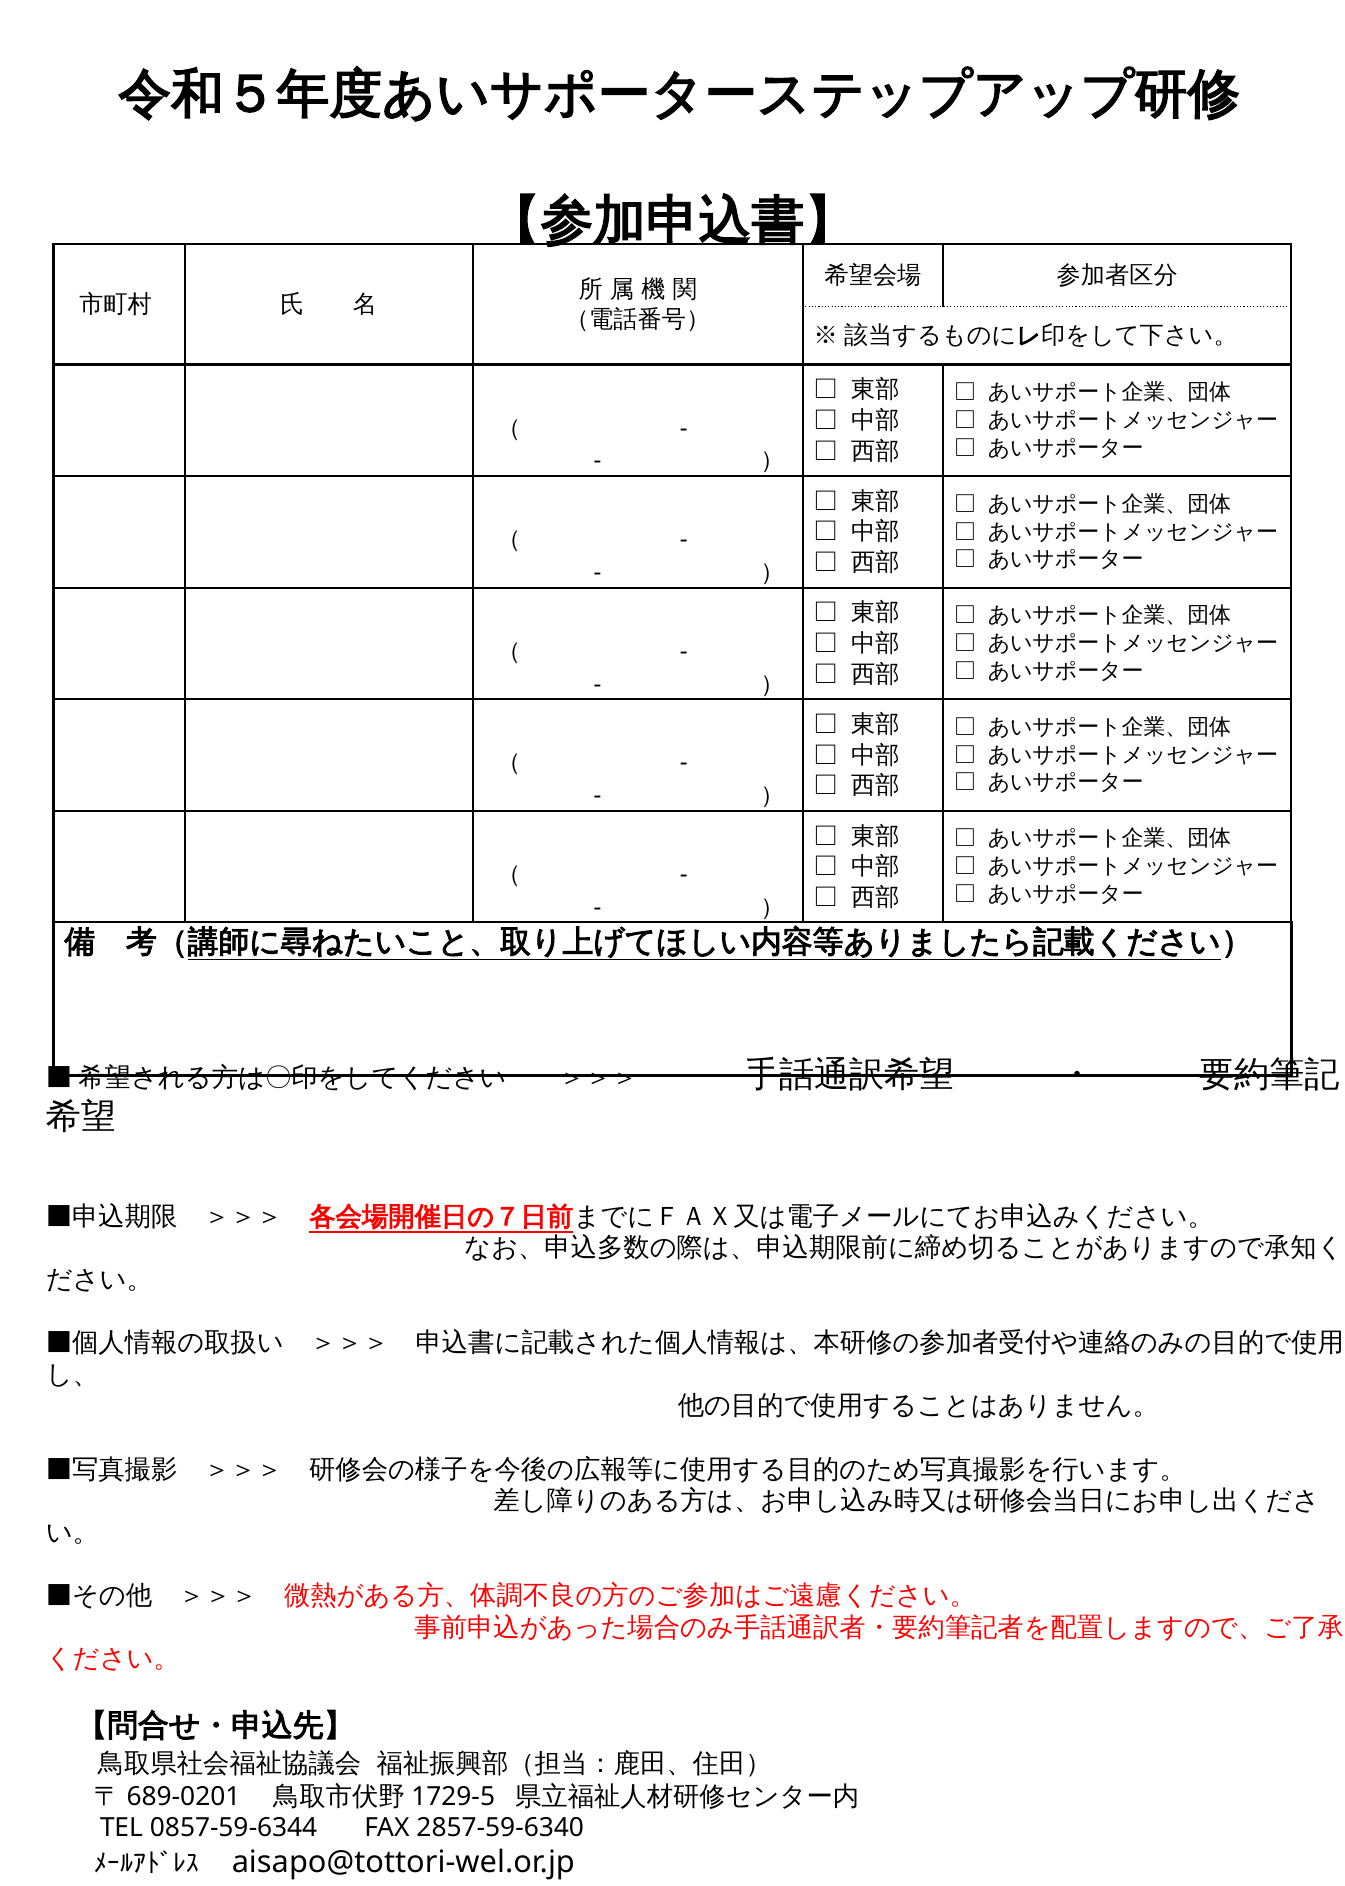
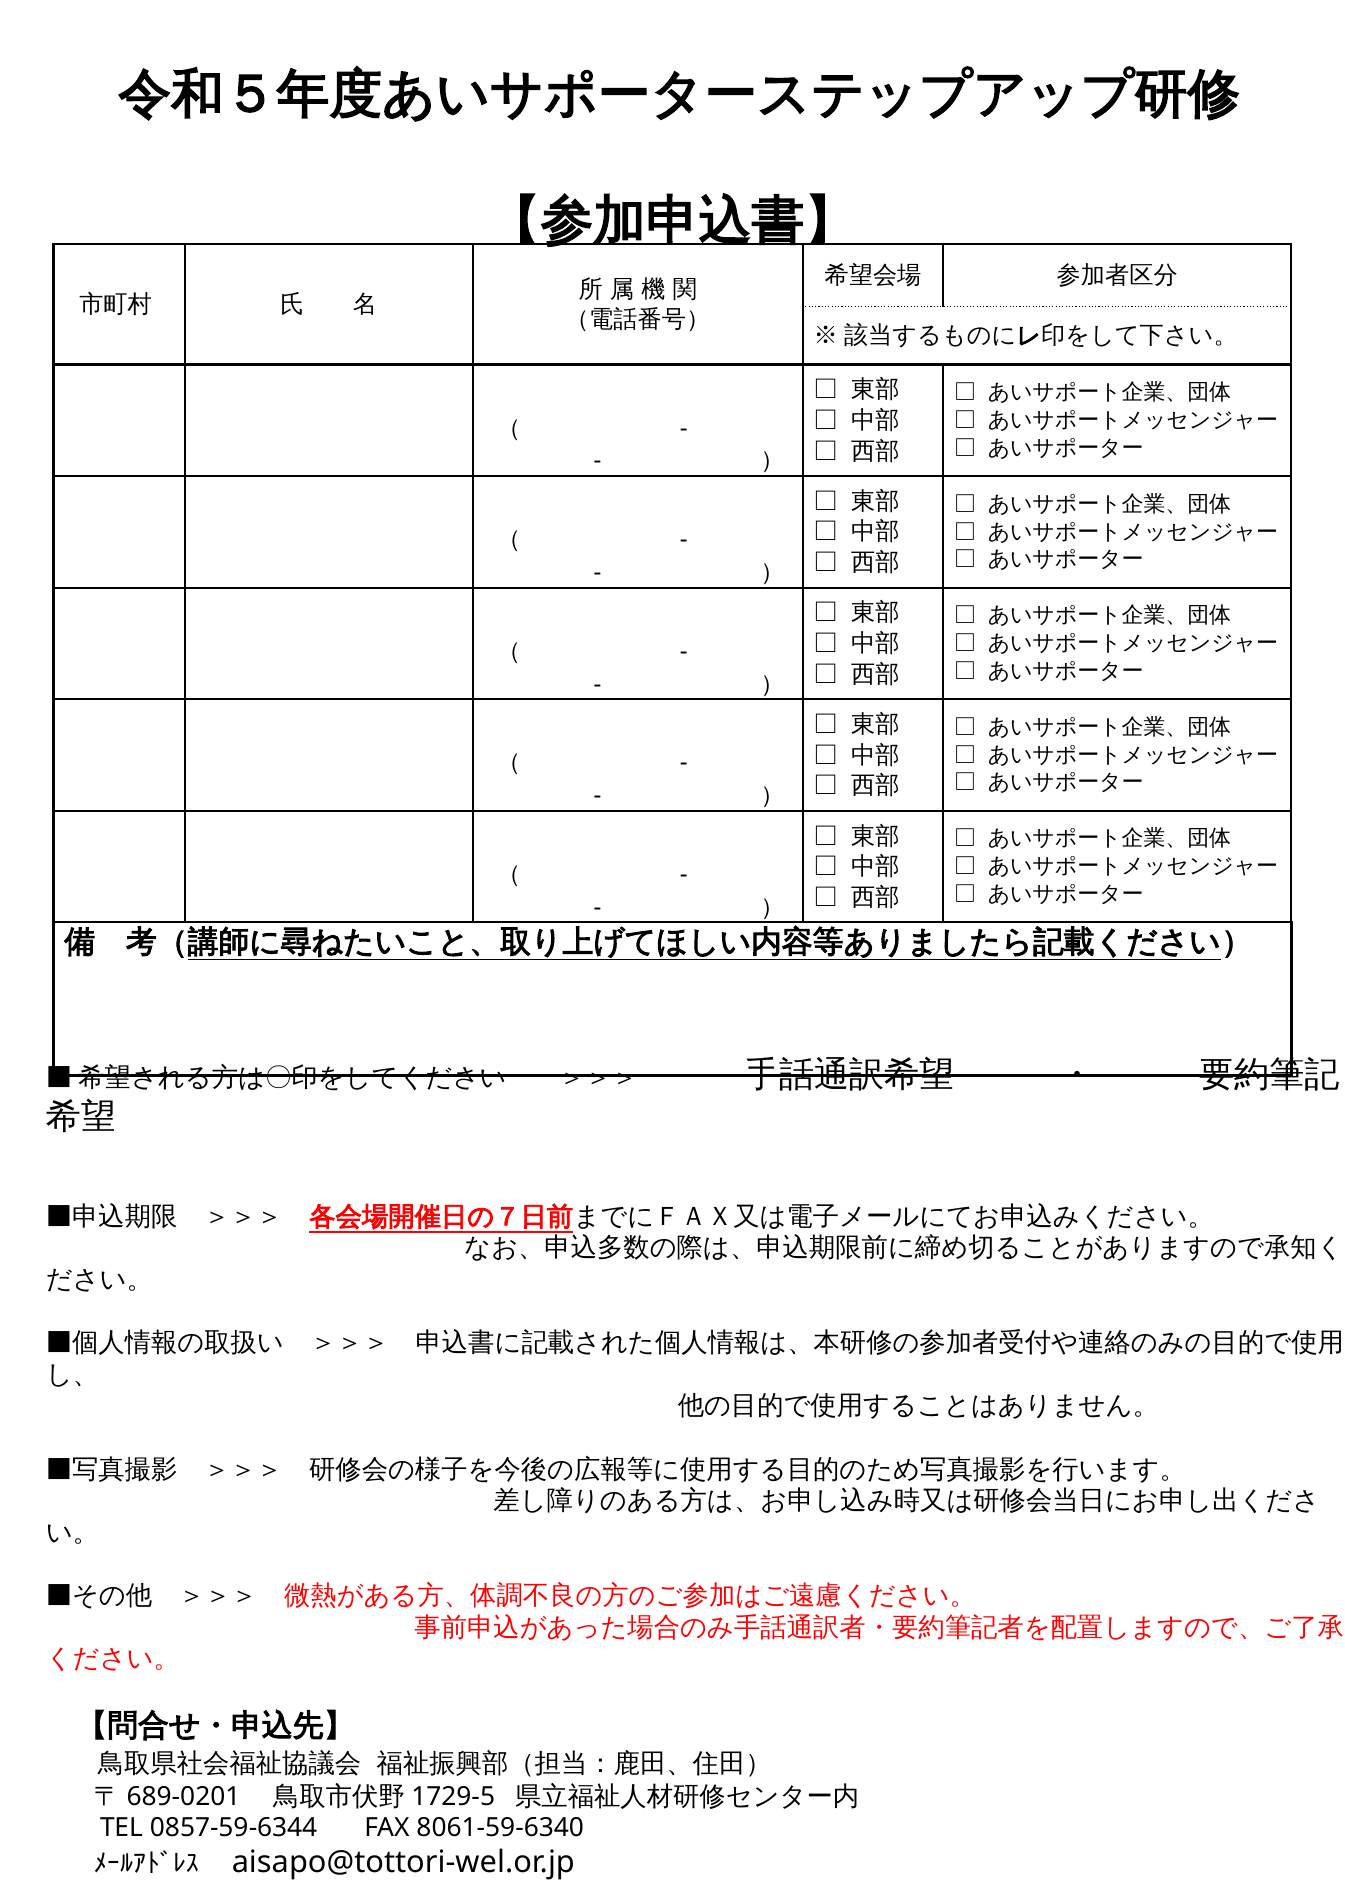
2857-59-6340: 2857-59-6340 -> 8061-59-6340
